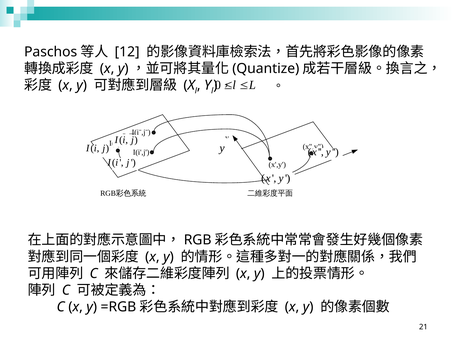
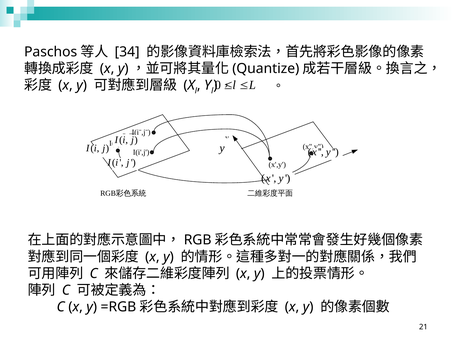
12: 12 -> 34
